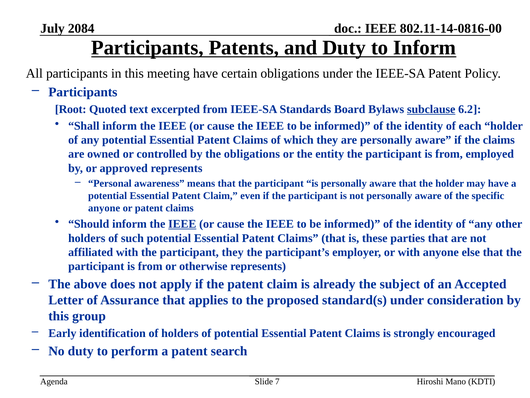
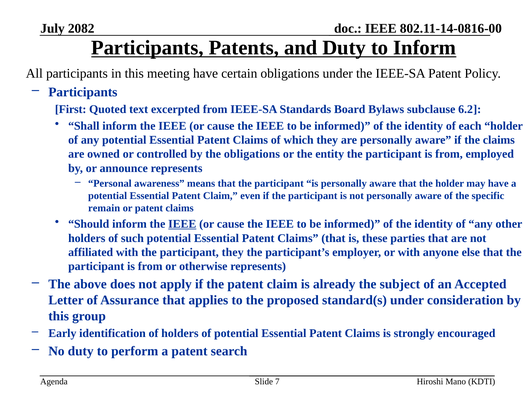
2084: 2084 -> 2082
Root: Root -> First
subclause underline: present -> none
approved: approved -> announce
anyone at (104, 208): anyone -> remain
